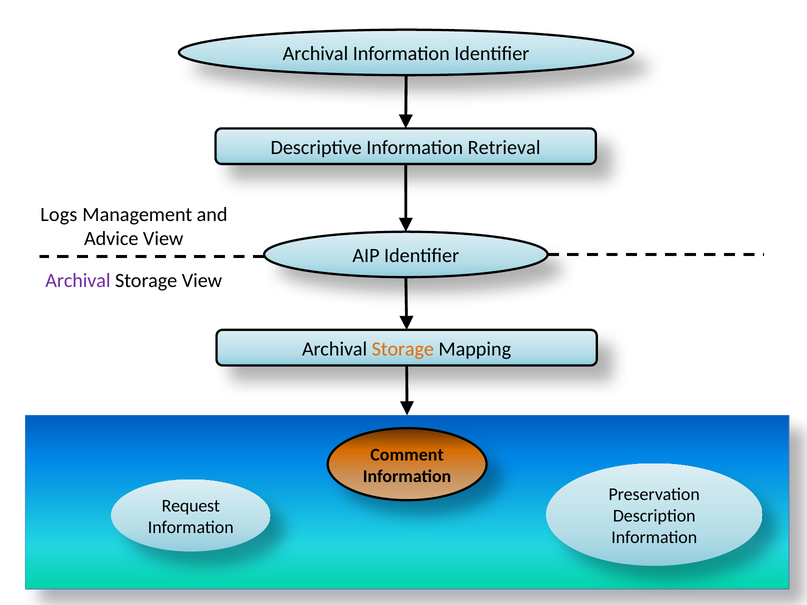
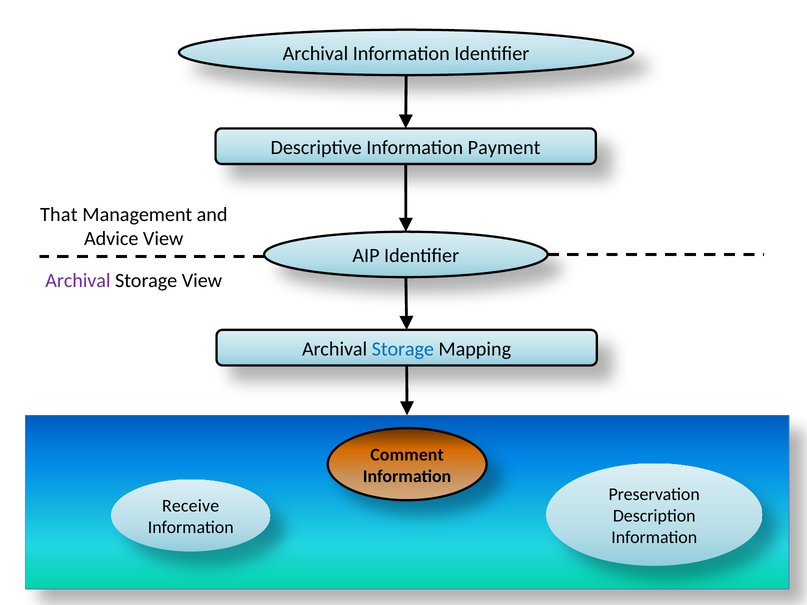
Retrieval: Retrieval -> Payment
Logs: Logs -> That
Storage at (403, 349) colour: orange -> blue
Request: Request -> Receive
